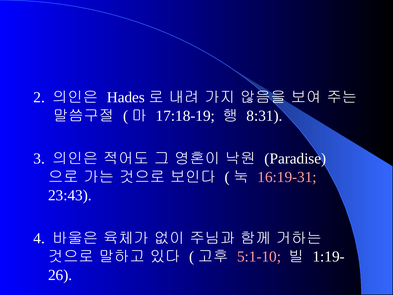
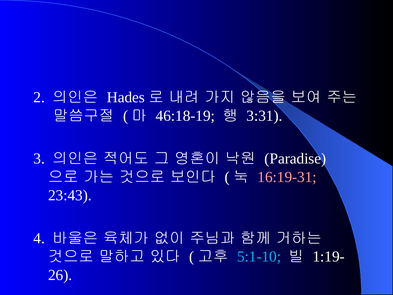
17:18-19: 17:18-19 -> 46:18-19
8:31: 8:31 -> 3:31
5:1-10 colour: pink -> light blue
